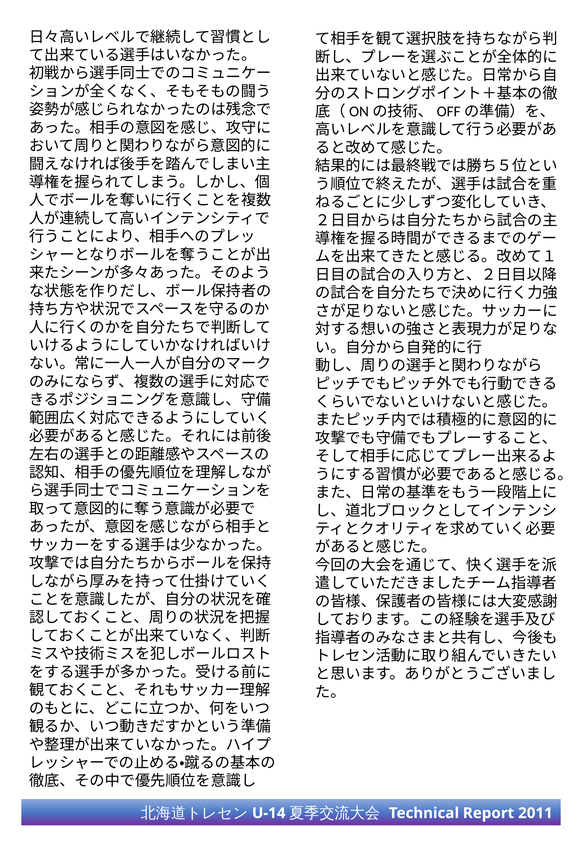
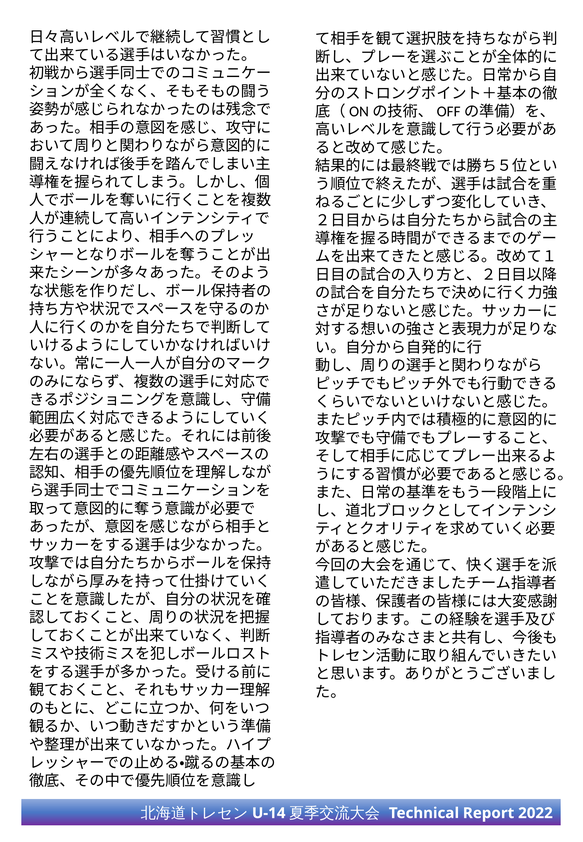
2011: 2011 -> 2022
